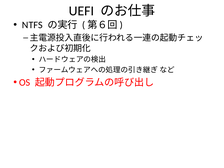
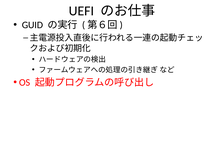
NTFS: NTFS -> GUID
